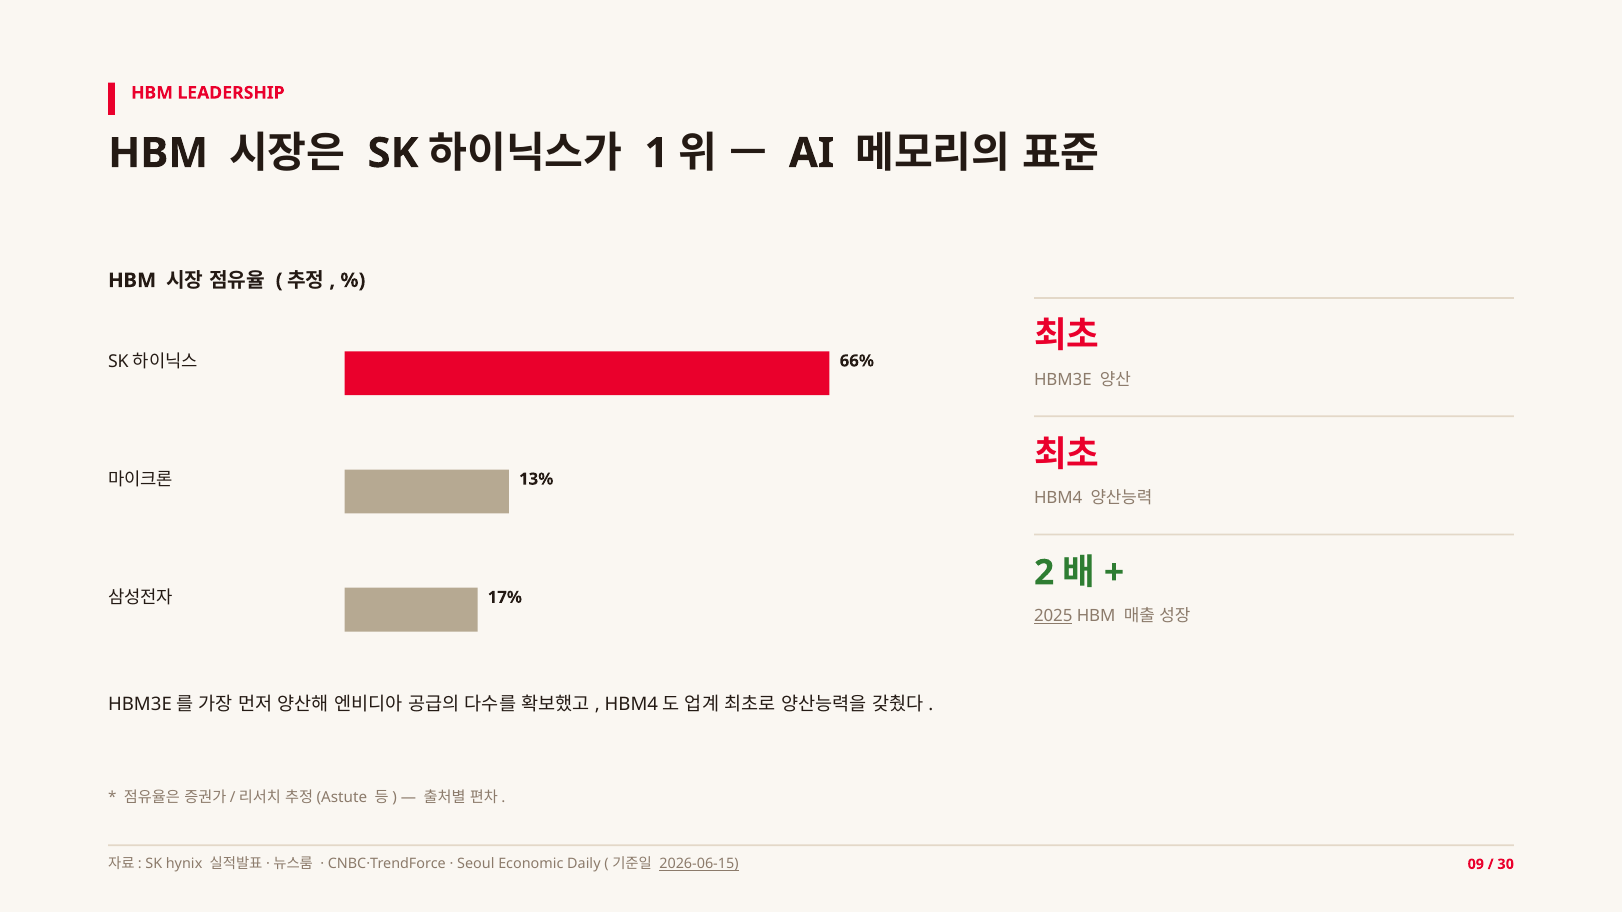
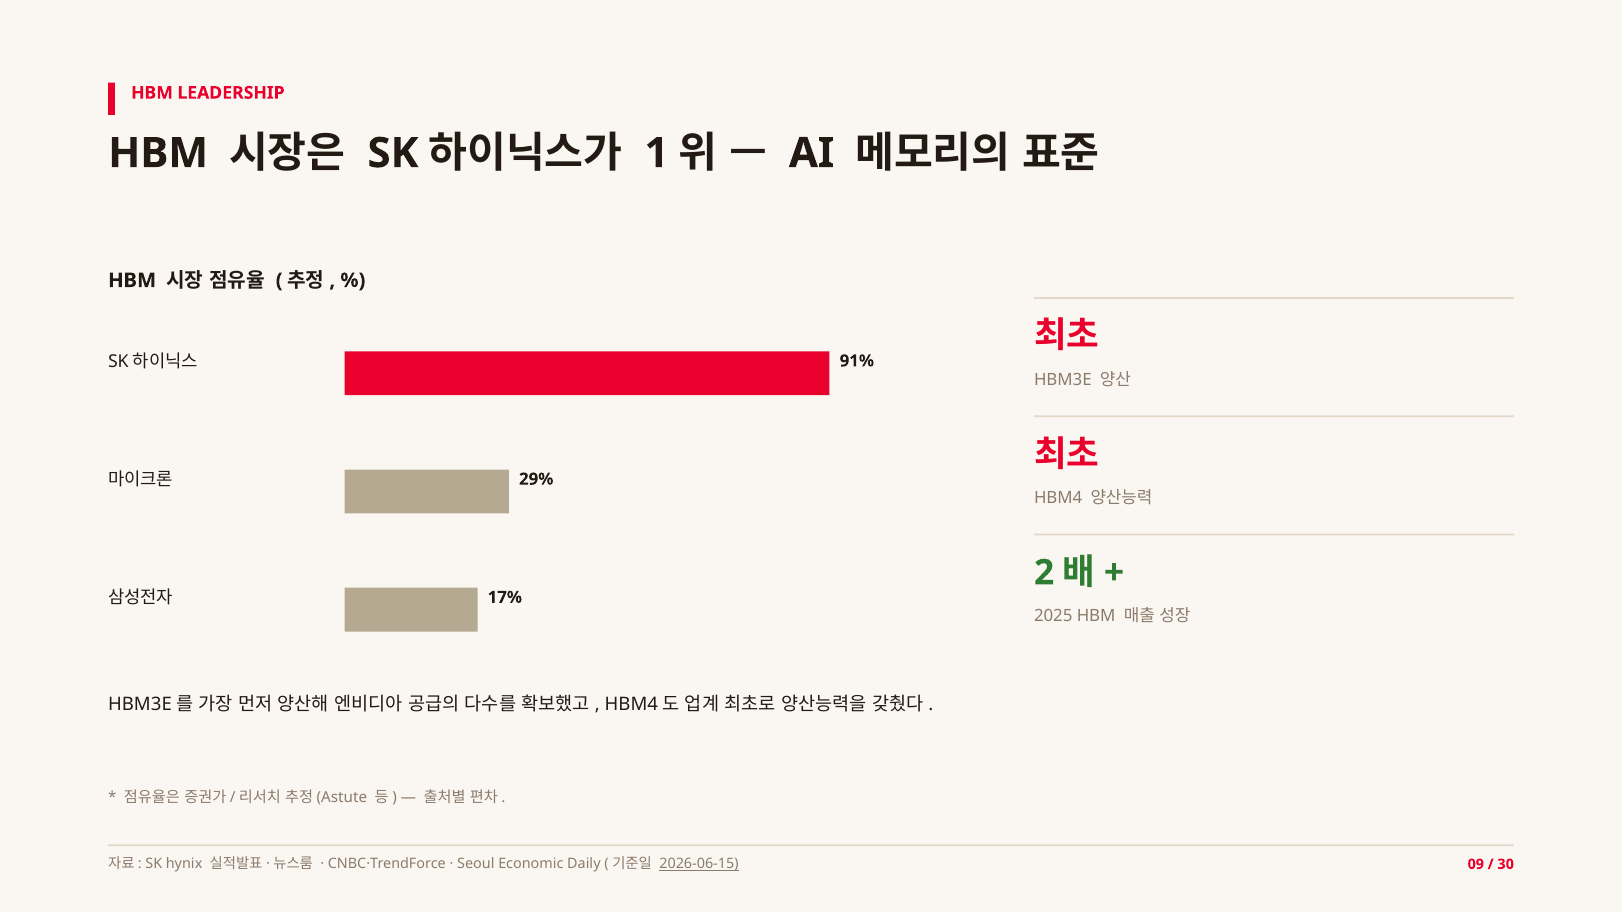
66%: 66% -> 91%
13%: 13% -> 29%
2025 underline: present -> none
